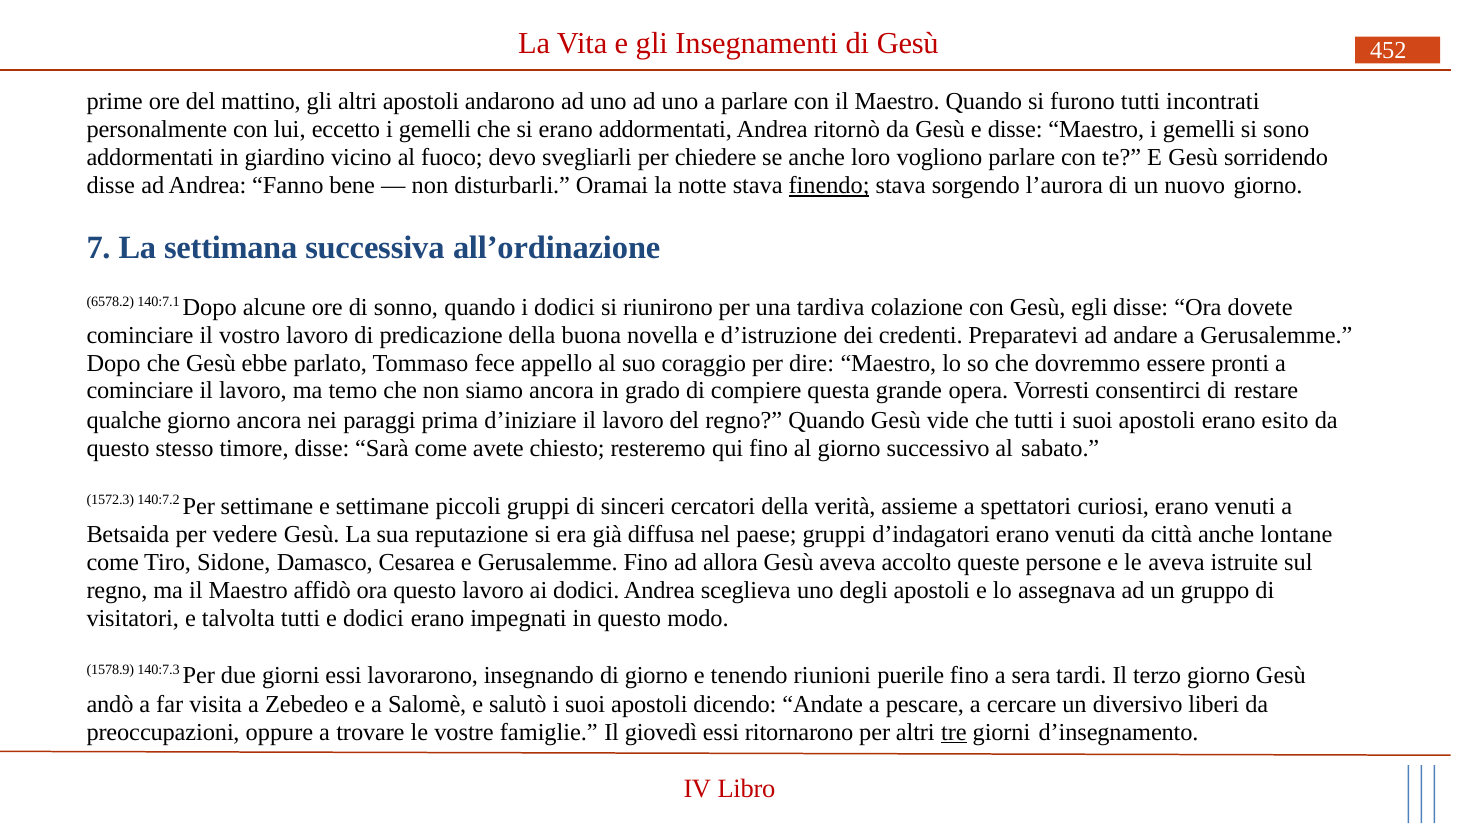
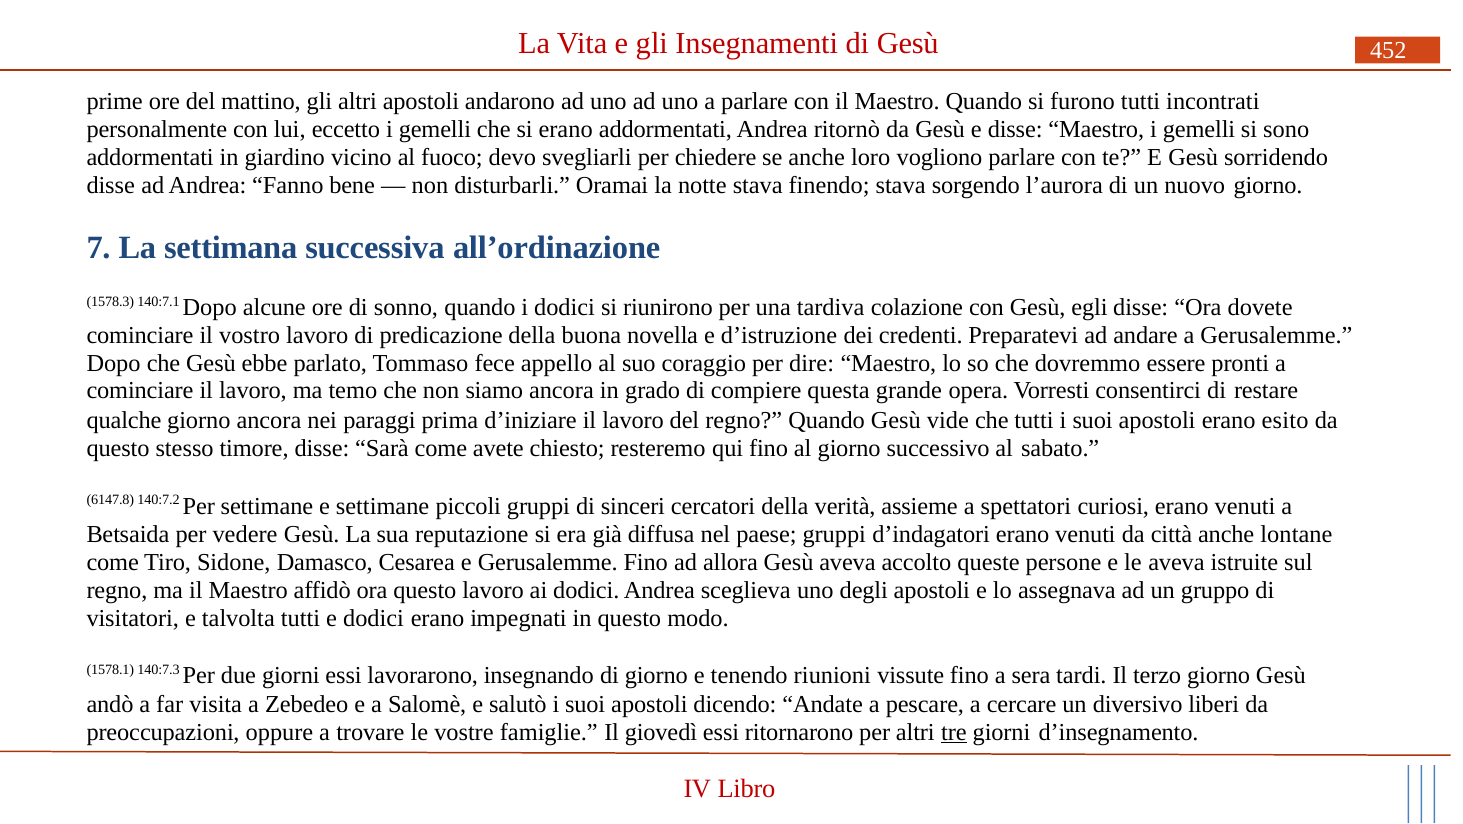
finendo underline: present -> none
6578.2: 6578.2 -> 1578.3
1572.3: 1572.3 -> 6147.8
1578.9: 1578.9 -> 1578.1
puerile: puerile -> vissute
